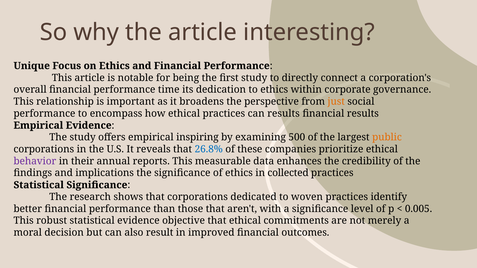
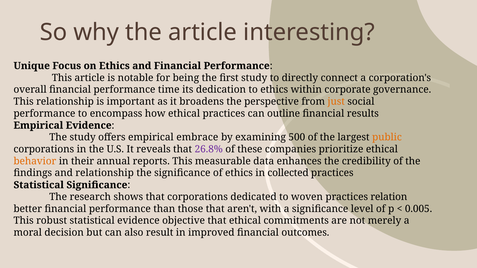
can results: results -> outline
inspiring: inspiring -> embrace
26.8% colour: blue -> purple
behavior colour: purple -> orange
and implications: implications -> relationship
identify: identify -> relation
